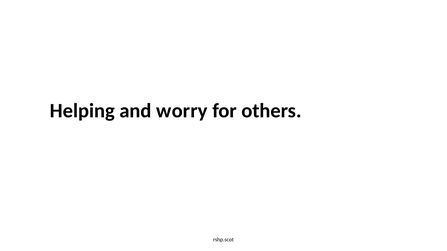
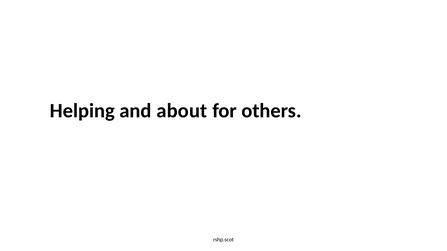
worry: worry -> about
